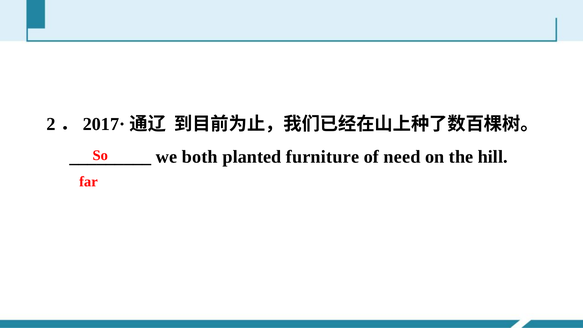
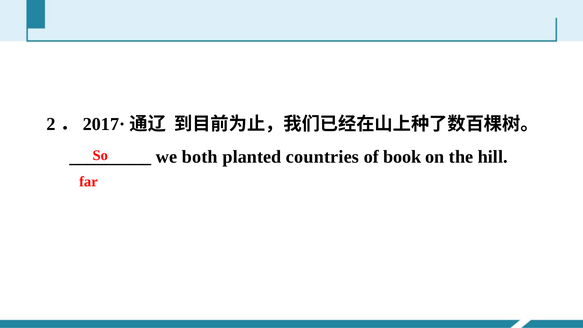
furniture: furniture -> countries
need: need -> book
